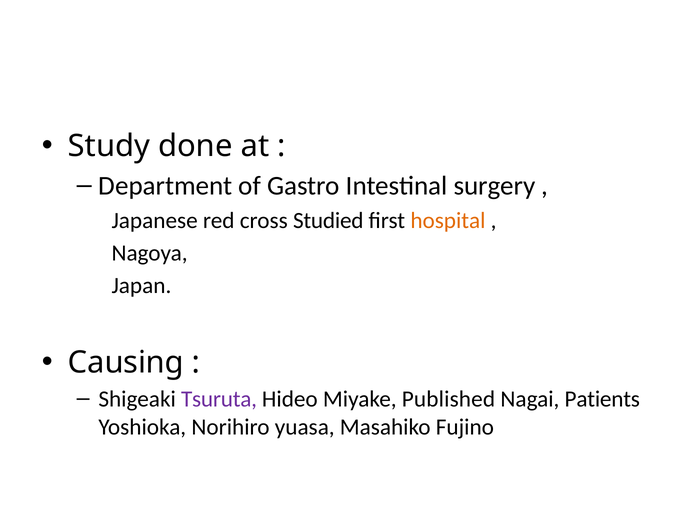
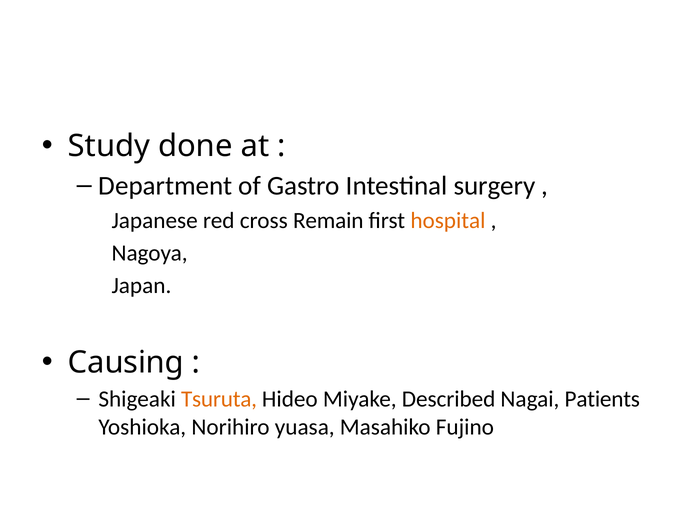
Studied: Studied -> Remain
Tsuruta colour: purple -> orange
Published: Published -> Described
